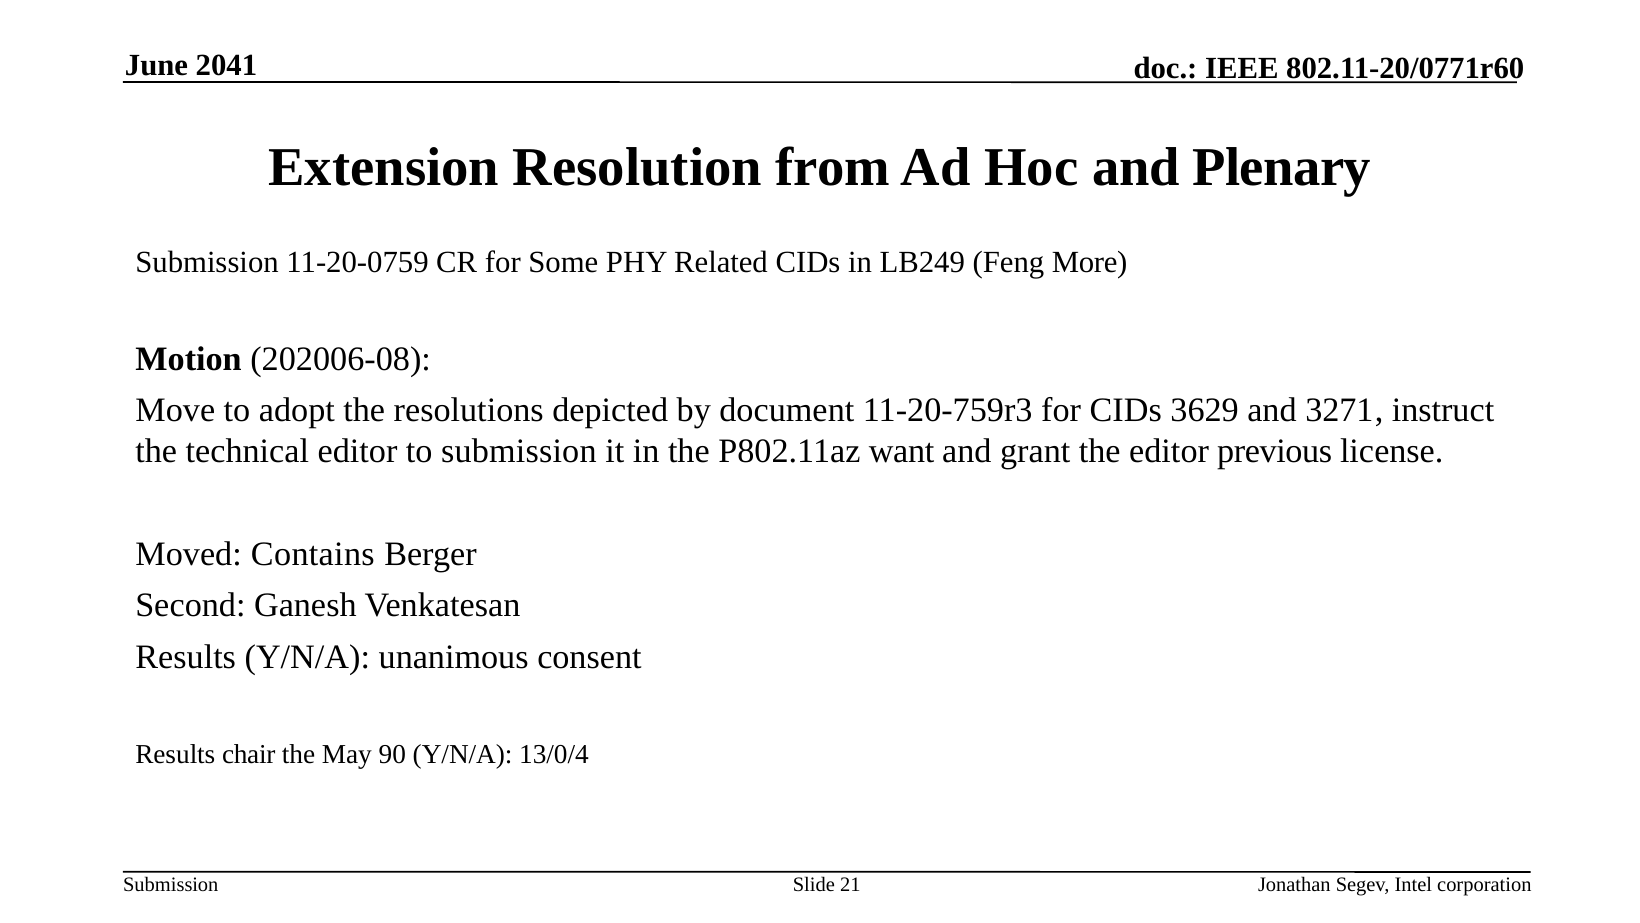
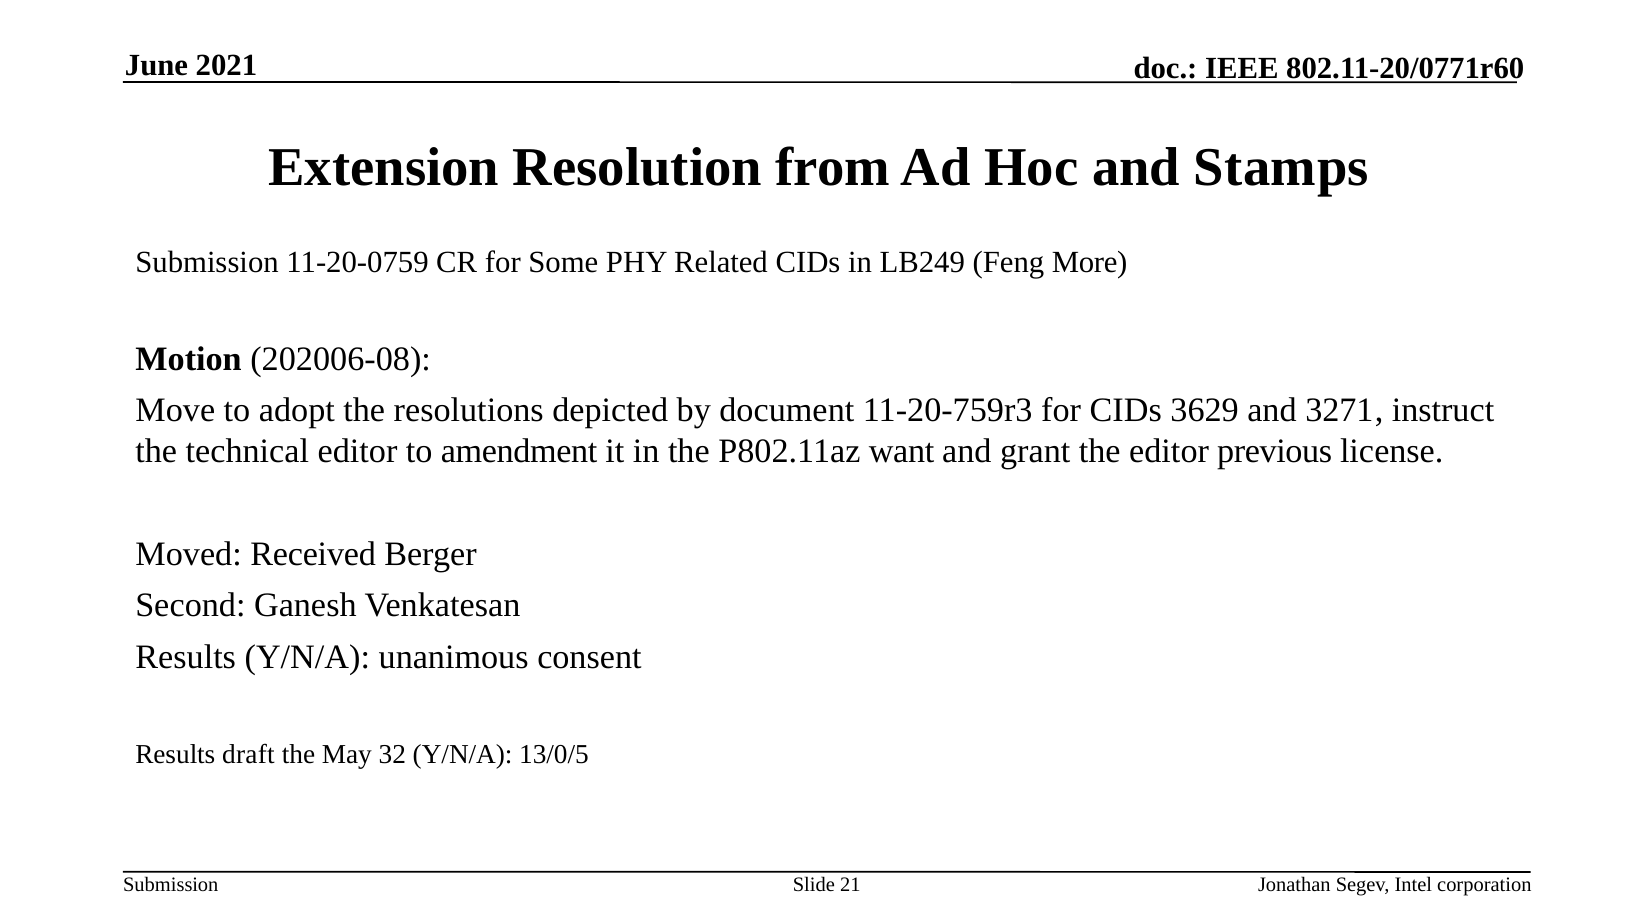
2041: 2041 -> 2021
Plenary: Plenary -> Stamps
to submission: submission -> amendment
Contains: Contains -> Received
chair: chair -> draft
90: 90 -> 32
13/0/4: 13/0/4 -> 13/0/5
